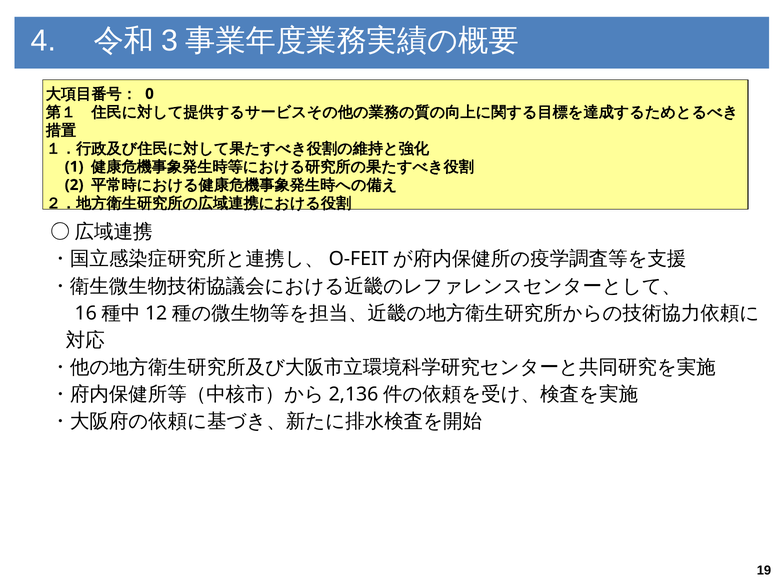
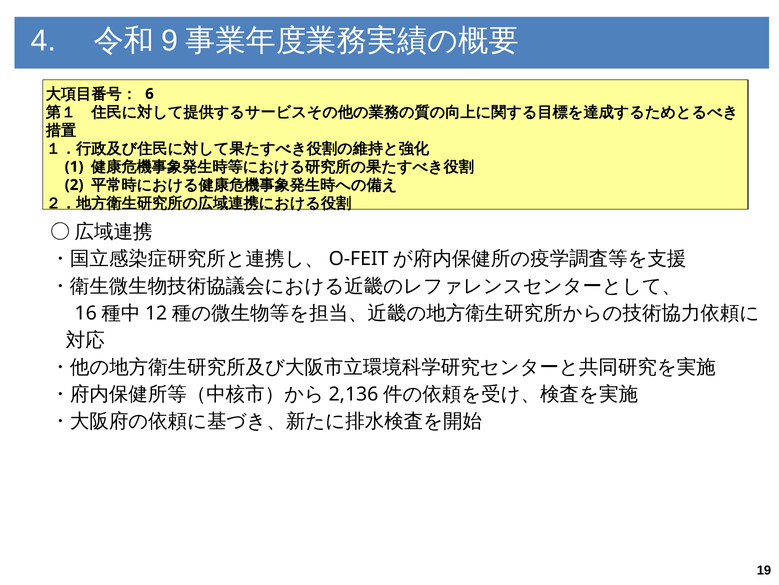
3: 3 -> 9
0: 0 -> 6
